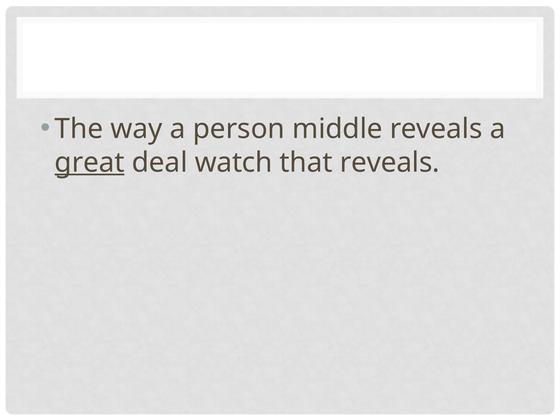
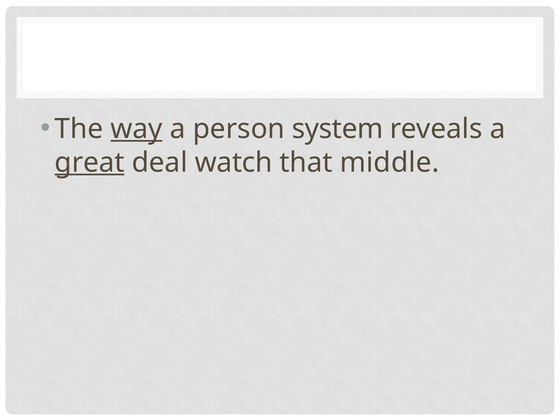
way underline: none -> present
middle: middle -> system
that reveals: reveals -> middle
